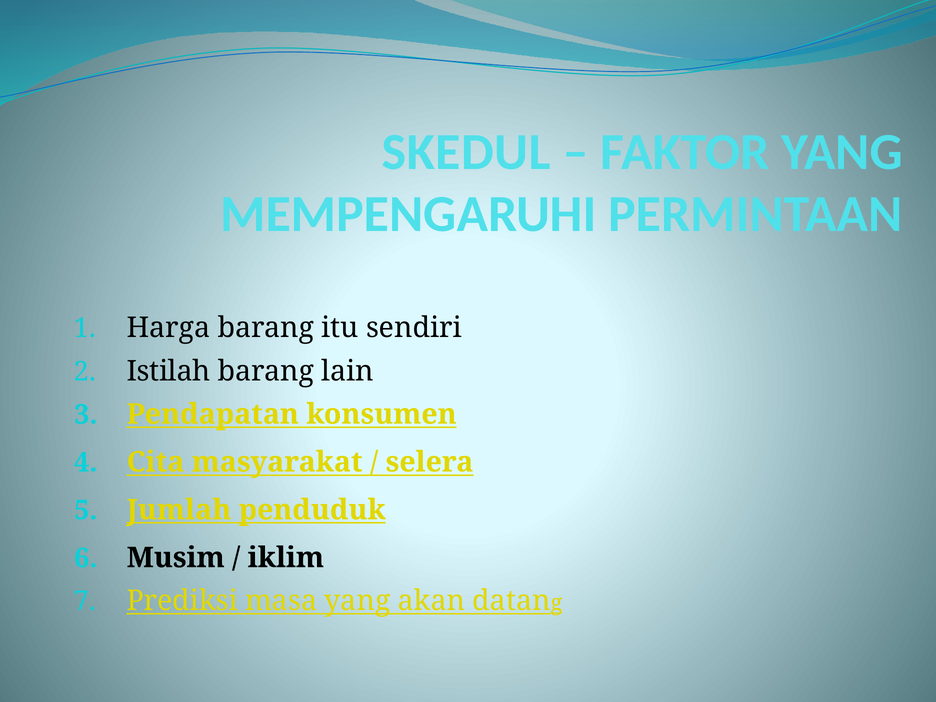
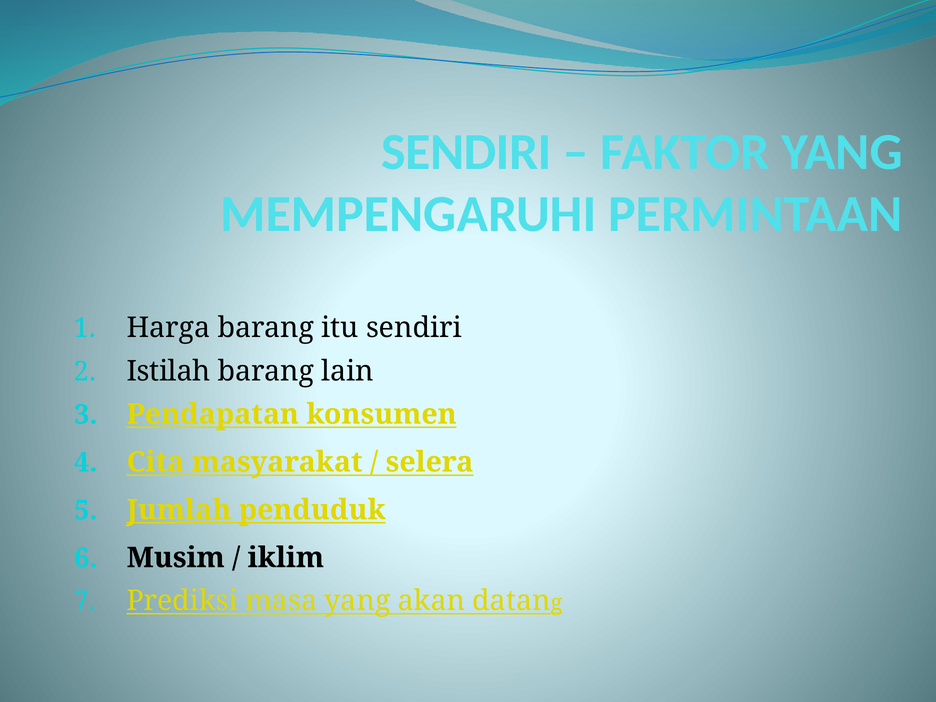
SKEDUL at (466, 152): SKEDUL -> SENDIRI
